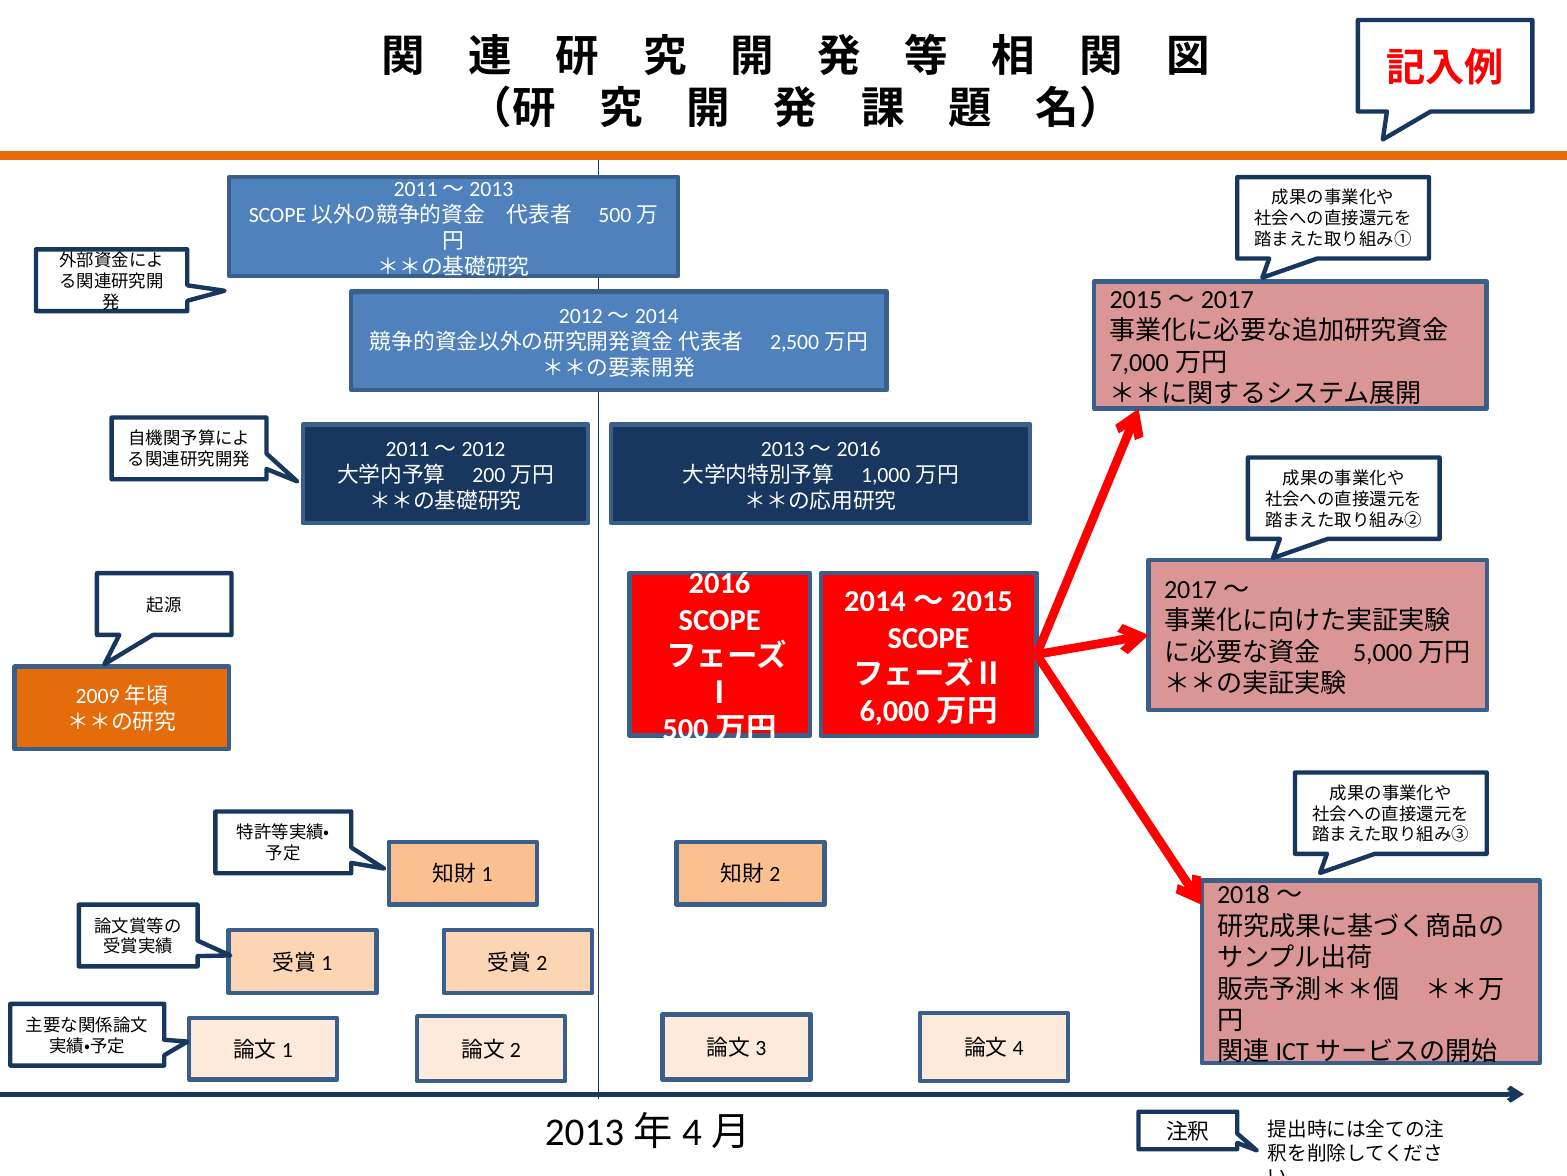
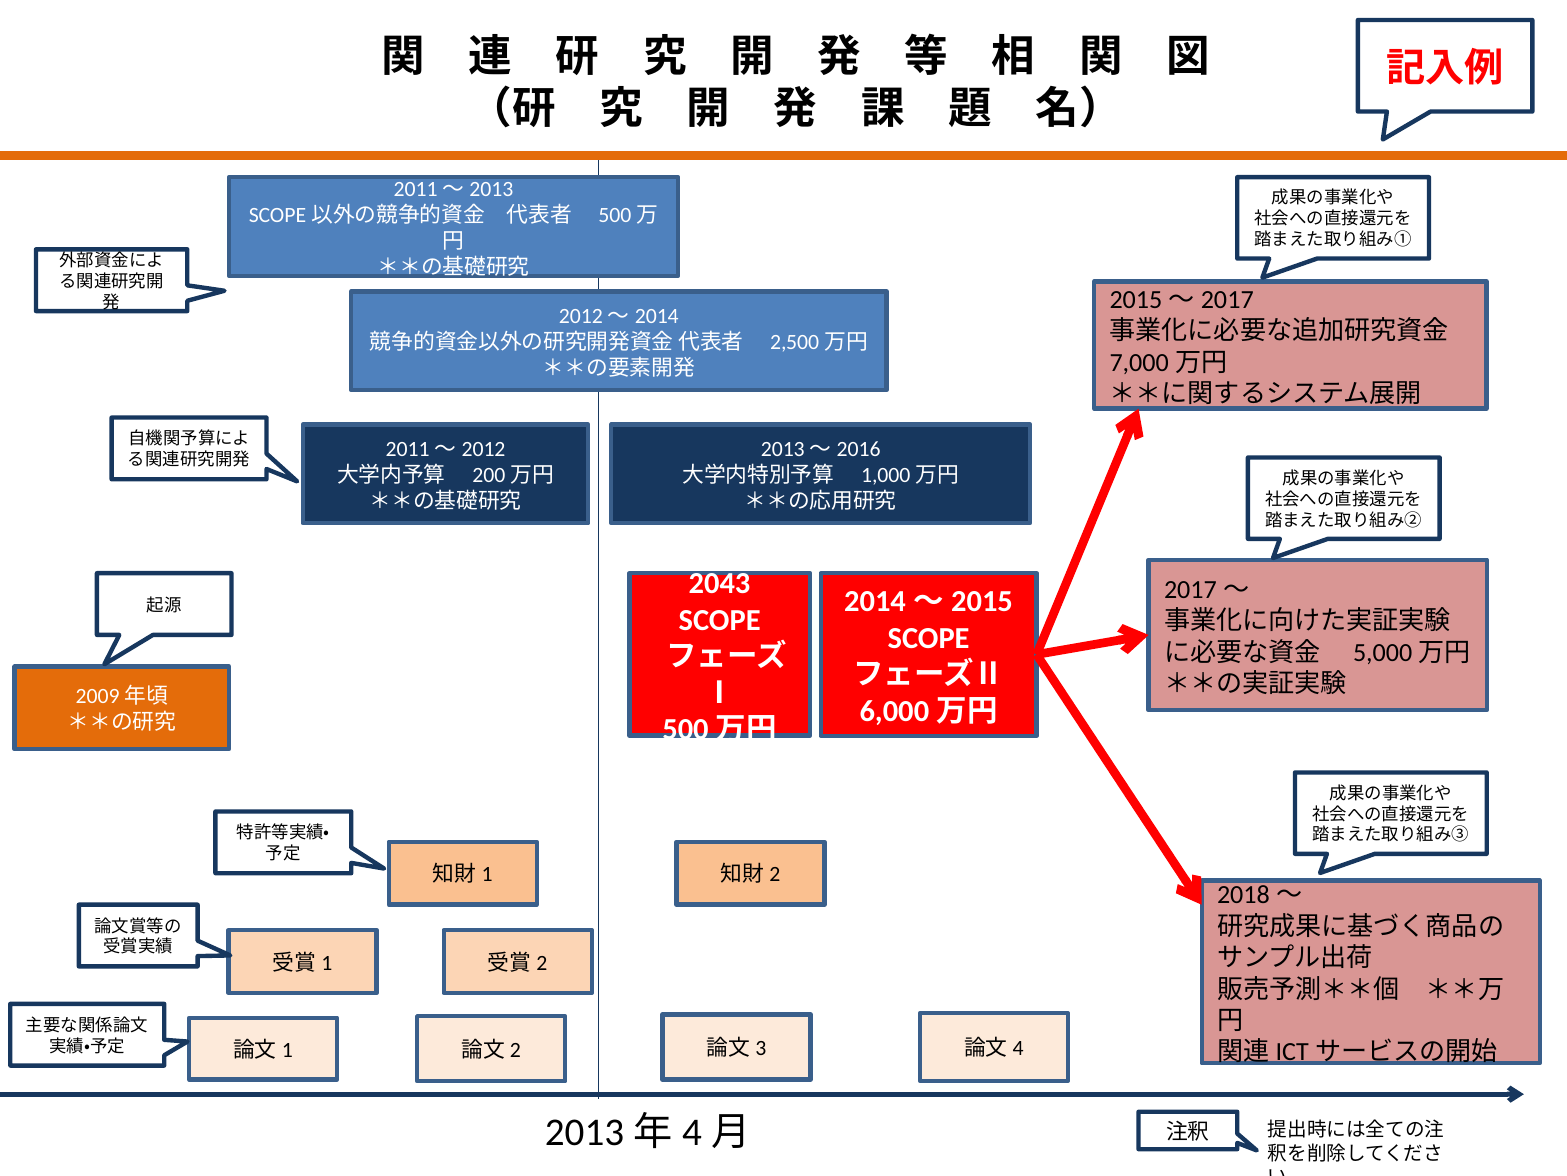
2016: 2016 -> 2043
